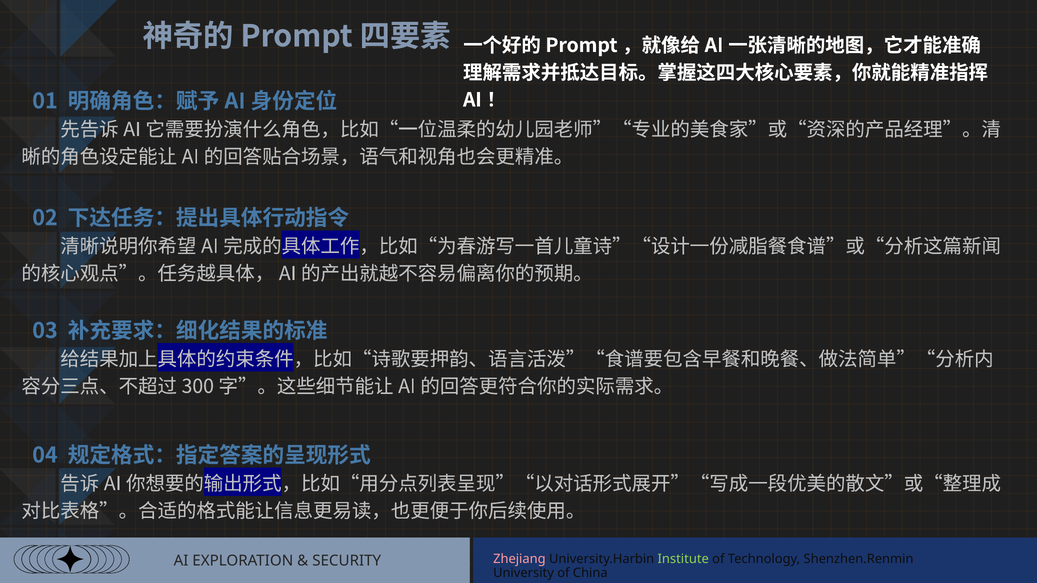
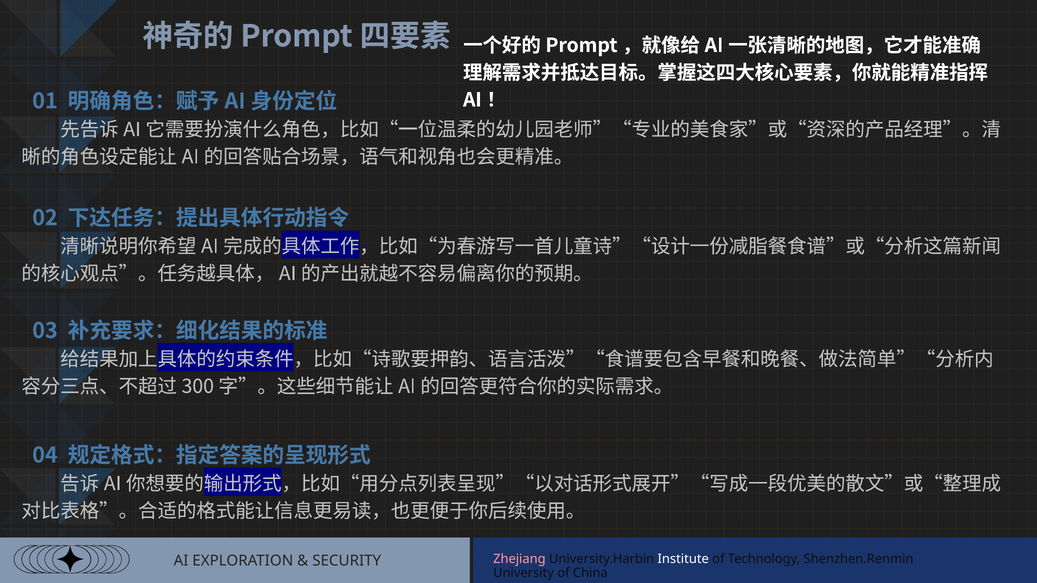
Institute colour: light green -> white
